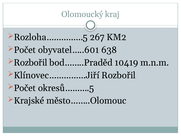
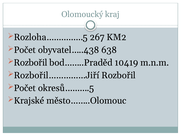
obyvatel…..601: obyvatel…..601 -> obyvatel…..438
Klínovec……………Jiří: Klínovec……………Jiří -> Rozbořil……………Jiří
